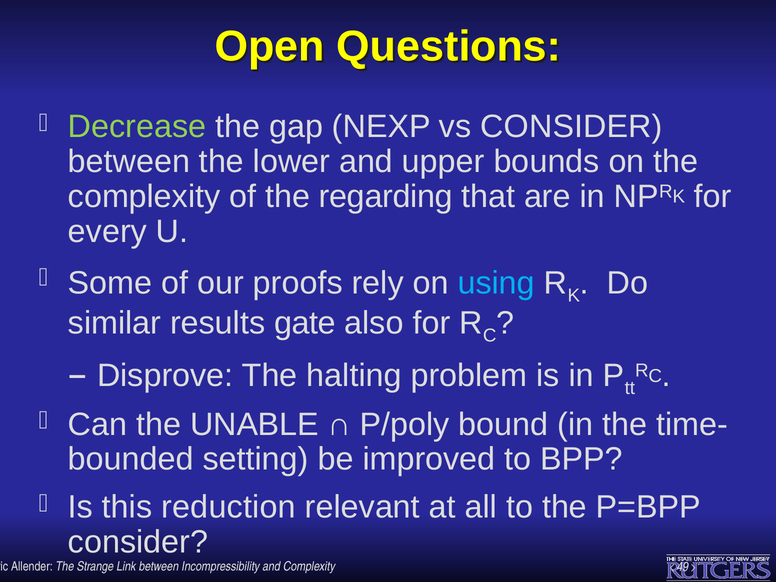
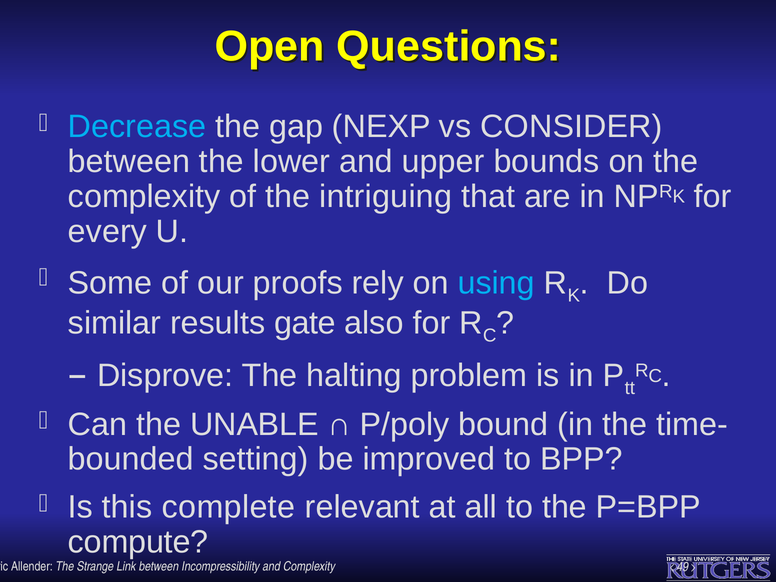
Decrease colour: light green -> light blue
regarding: regarding -> intriguing
reduction: reduction -> complete
consider at (138, 542): consider -> compute
